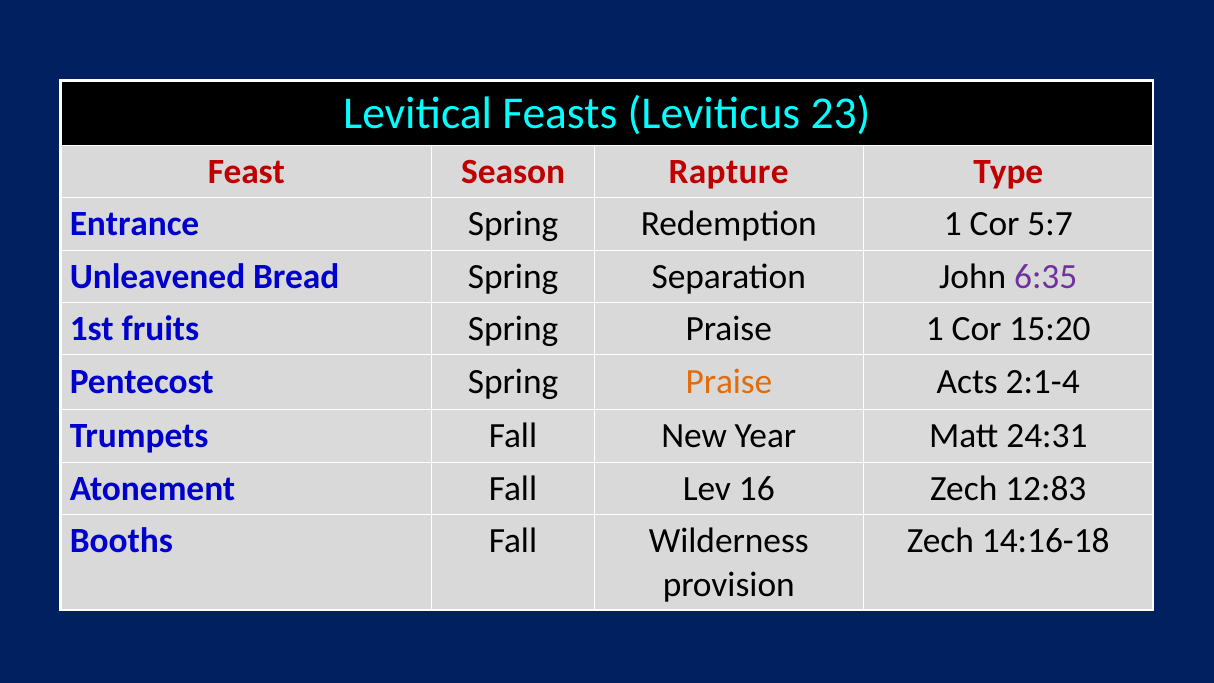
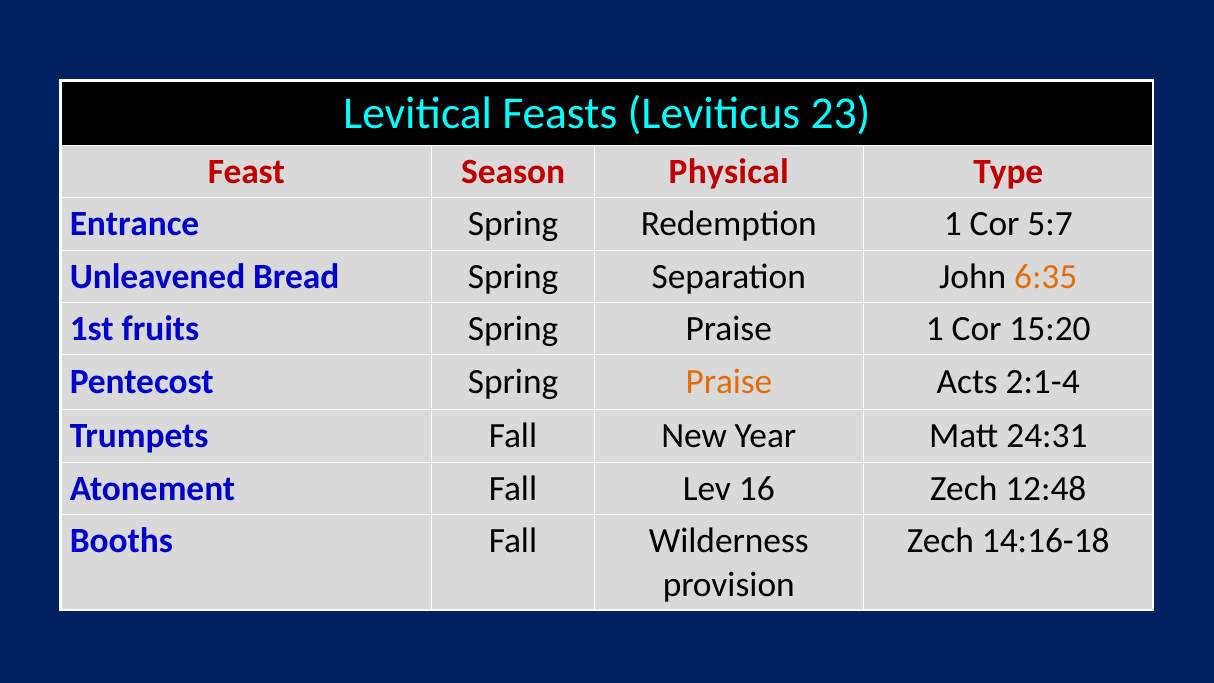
Rapture: Rapture -> Physical
6:35 colour: purple -> orange
12:83: 12:83 -> 12:48
